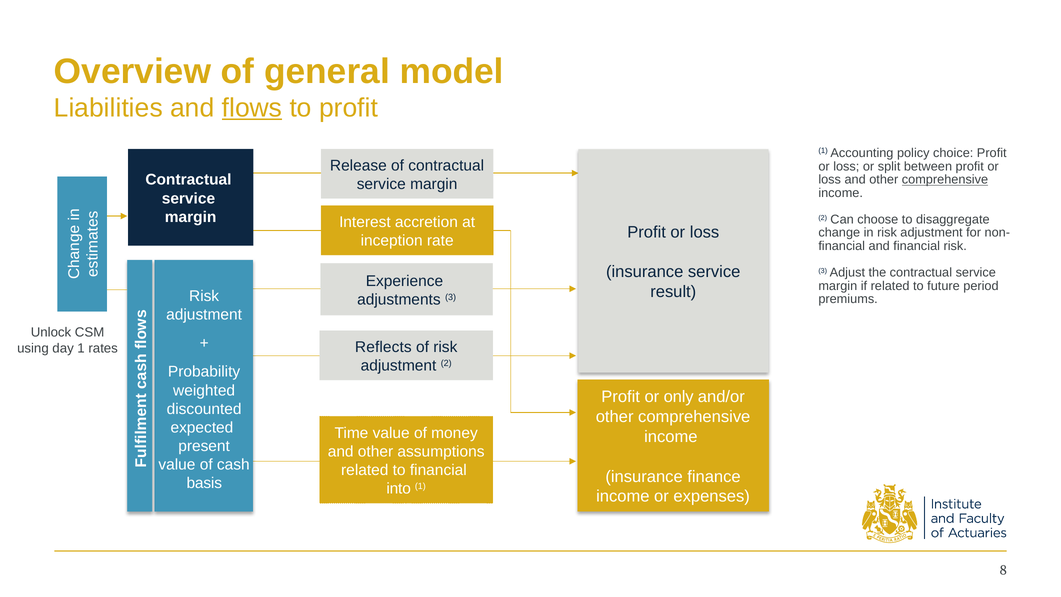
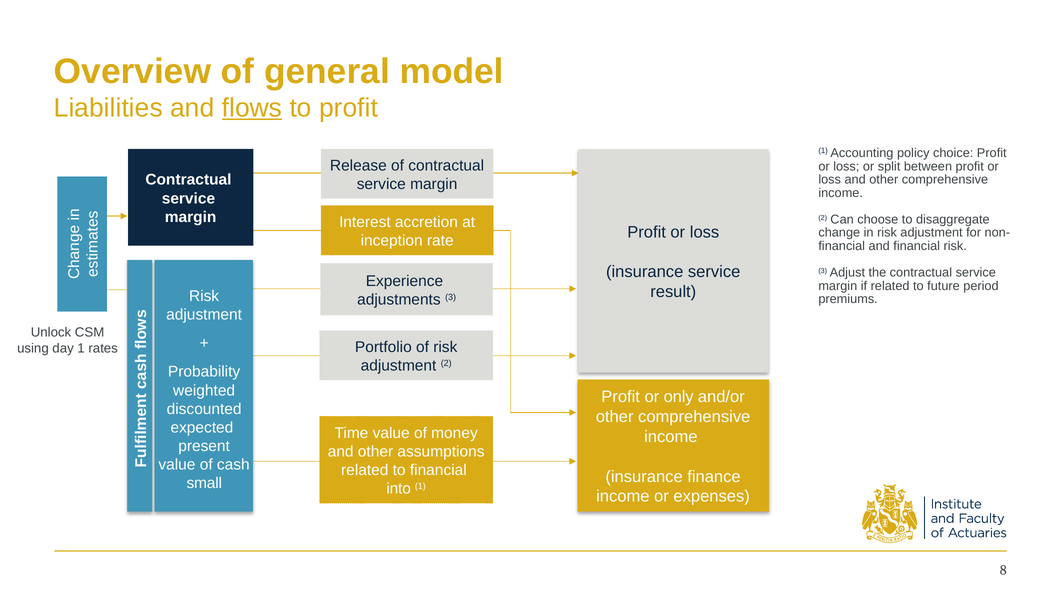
comprehensive at (945, 180) underline: present -> none
Reflects: Reflects -> Portfolio
basis: basis -> small
